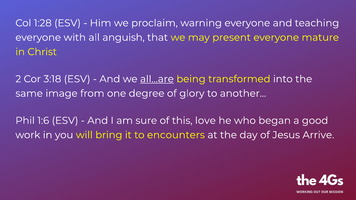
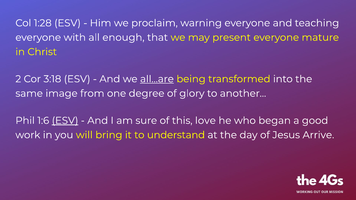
anguish: anguish -> enough
ESV at (65, 121) underline: none -> present
encounters: encounters -> understand
